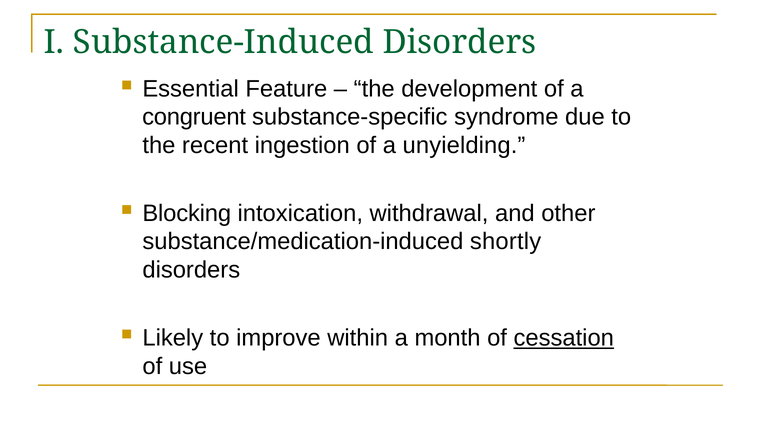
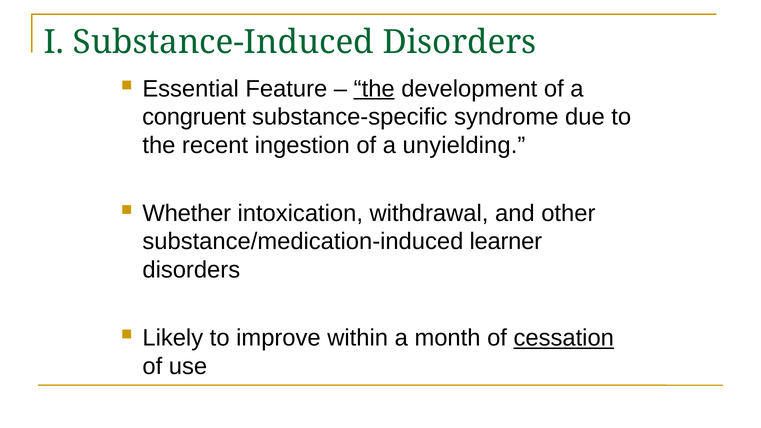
the at (374, 89) underline: none -> present
Blocking: Blocking -> Whether
shortly: shortly -> learner
